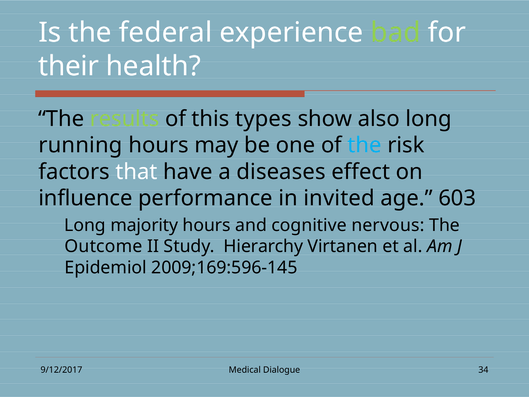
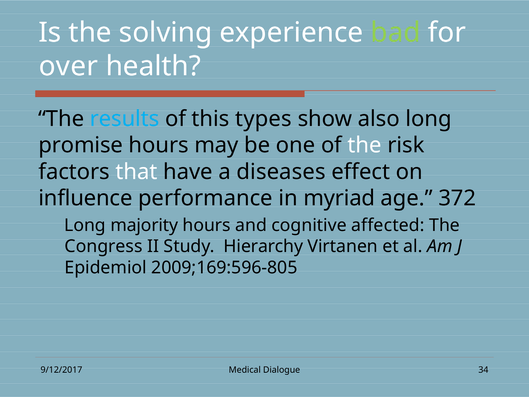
federal: federal -> solving
their: their -> over
results colour: light green -> light blue
running: running -> promise
the at (365, 145) colour: light blue -> white
invited: invited -> myriad
603: 603 -> 372
nervous: nervous -> affected
Outcome: Outcome -> Congress
2009;169:596-145: 2009;169:596-145 -> 2009;169:596-805
